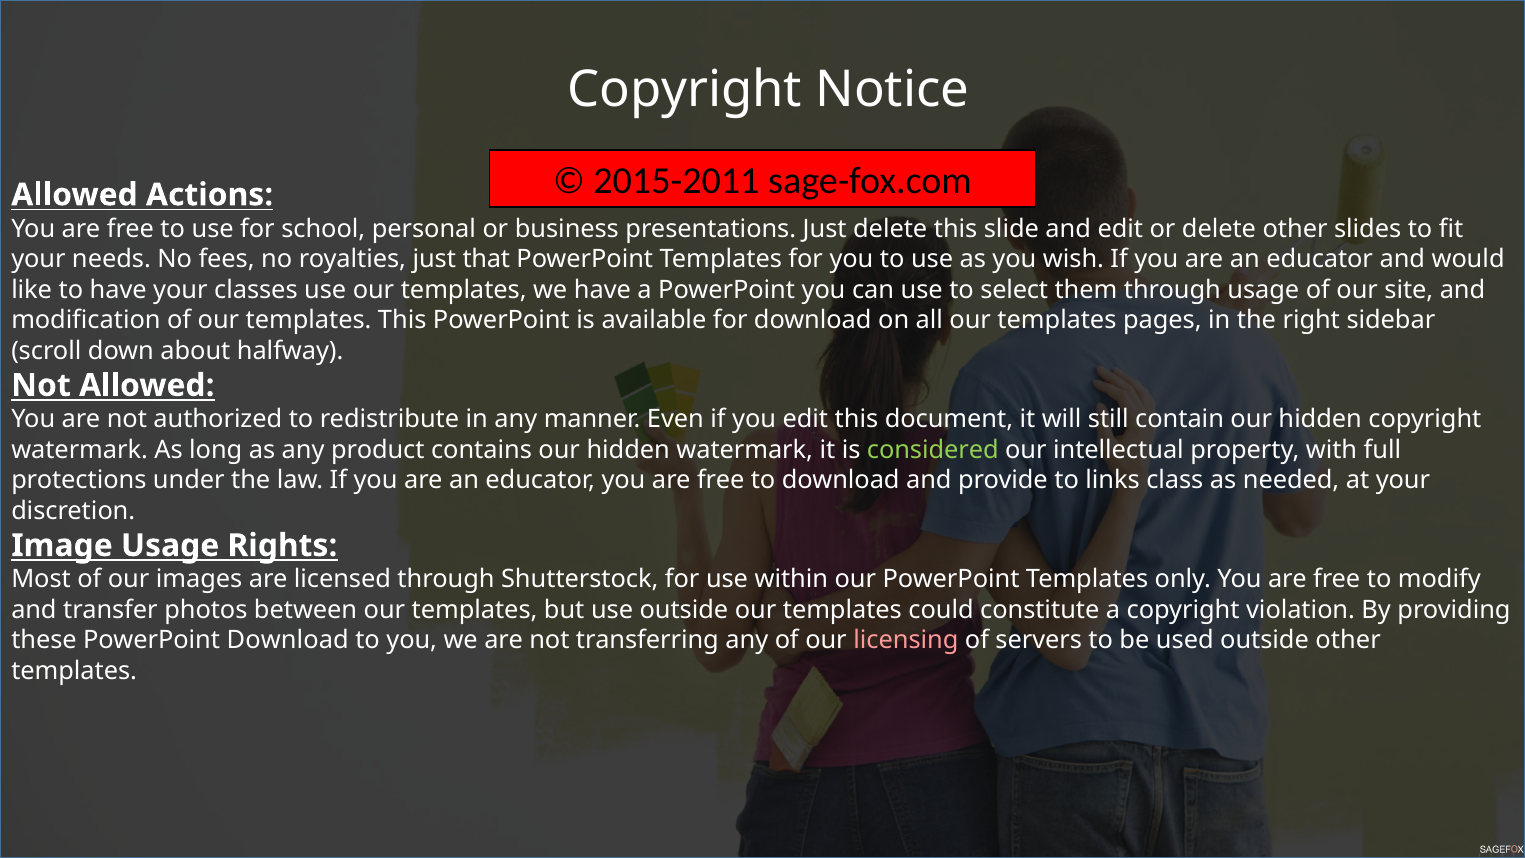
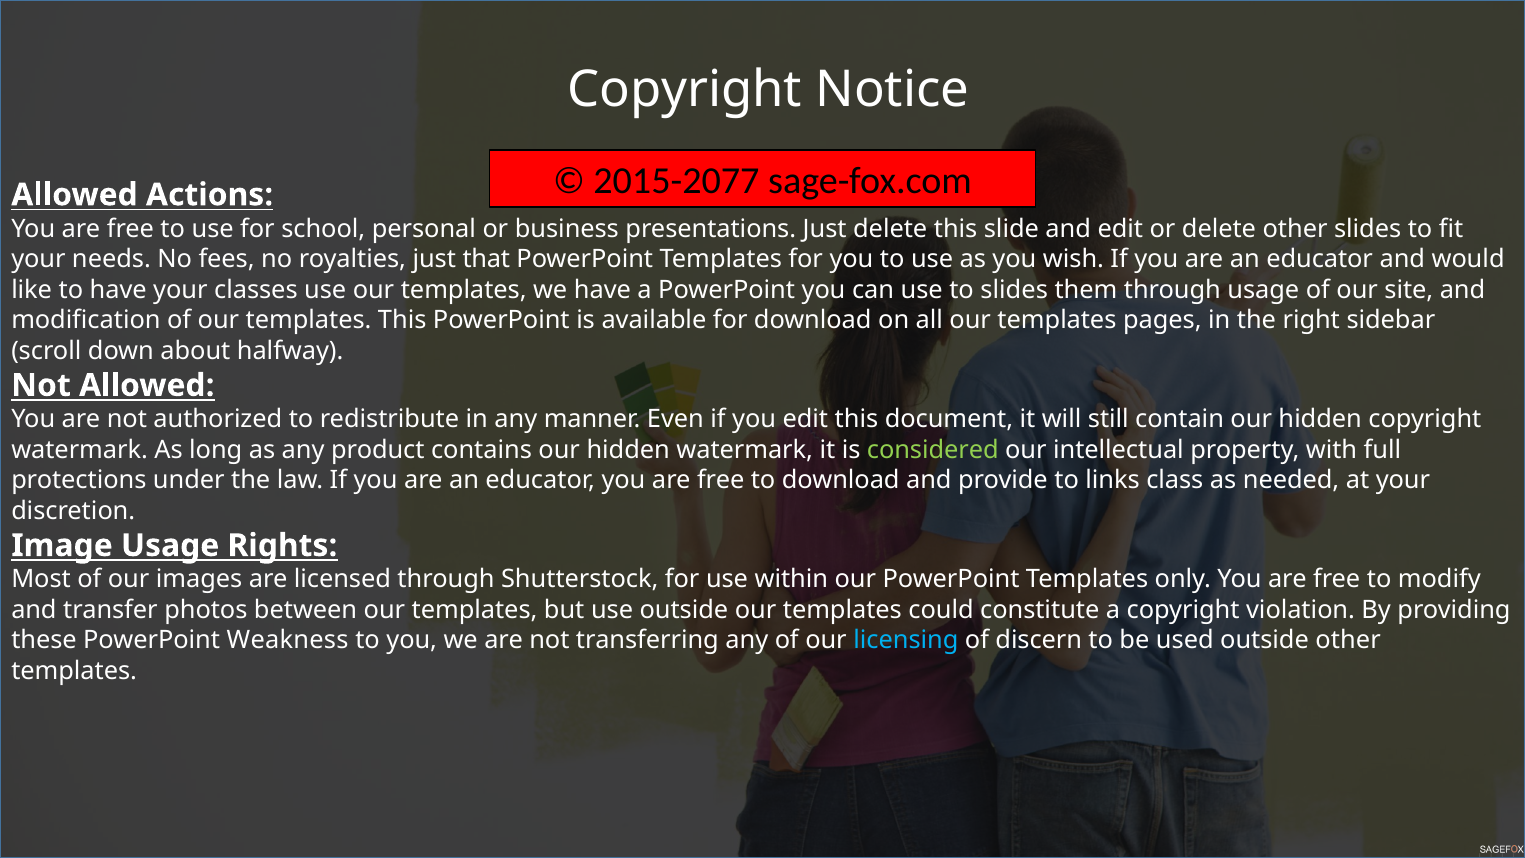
2015-2011: 2015-2011 -> 2015-2077
to select: select -> slides
PowerPoint Download: Download -> Weakness
licensing colour: pink -> light blue
servers: servers -> discern
